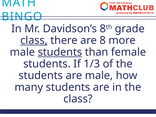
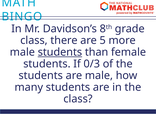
class at (34, 40) underline: present -> none
are 8: 8 -> 5
1/3: 1/3 -> 0/3
